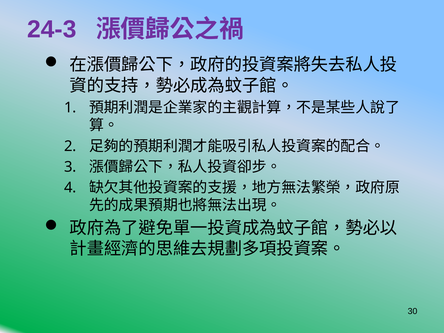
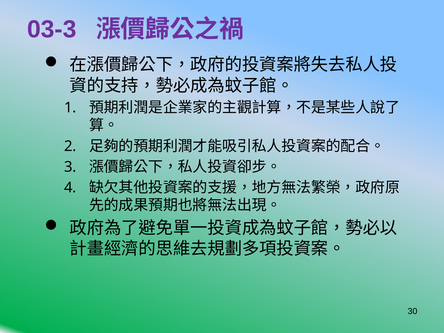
24-3: 24-3 -> 03-3
